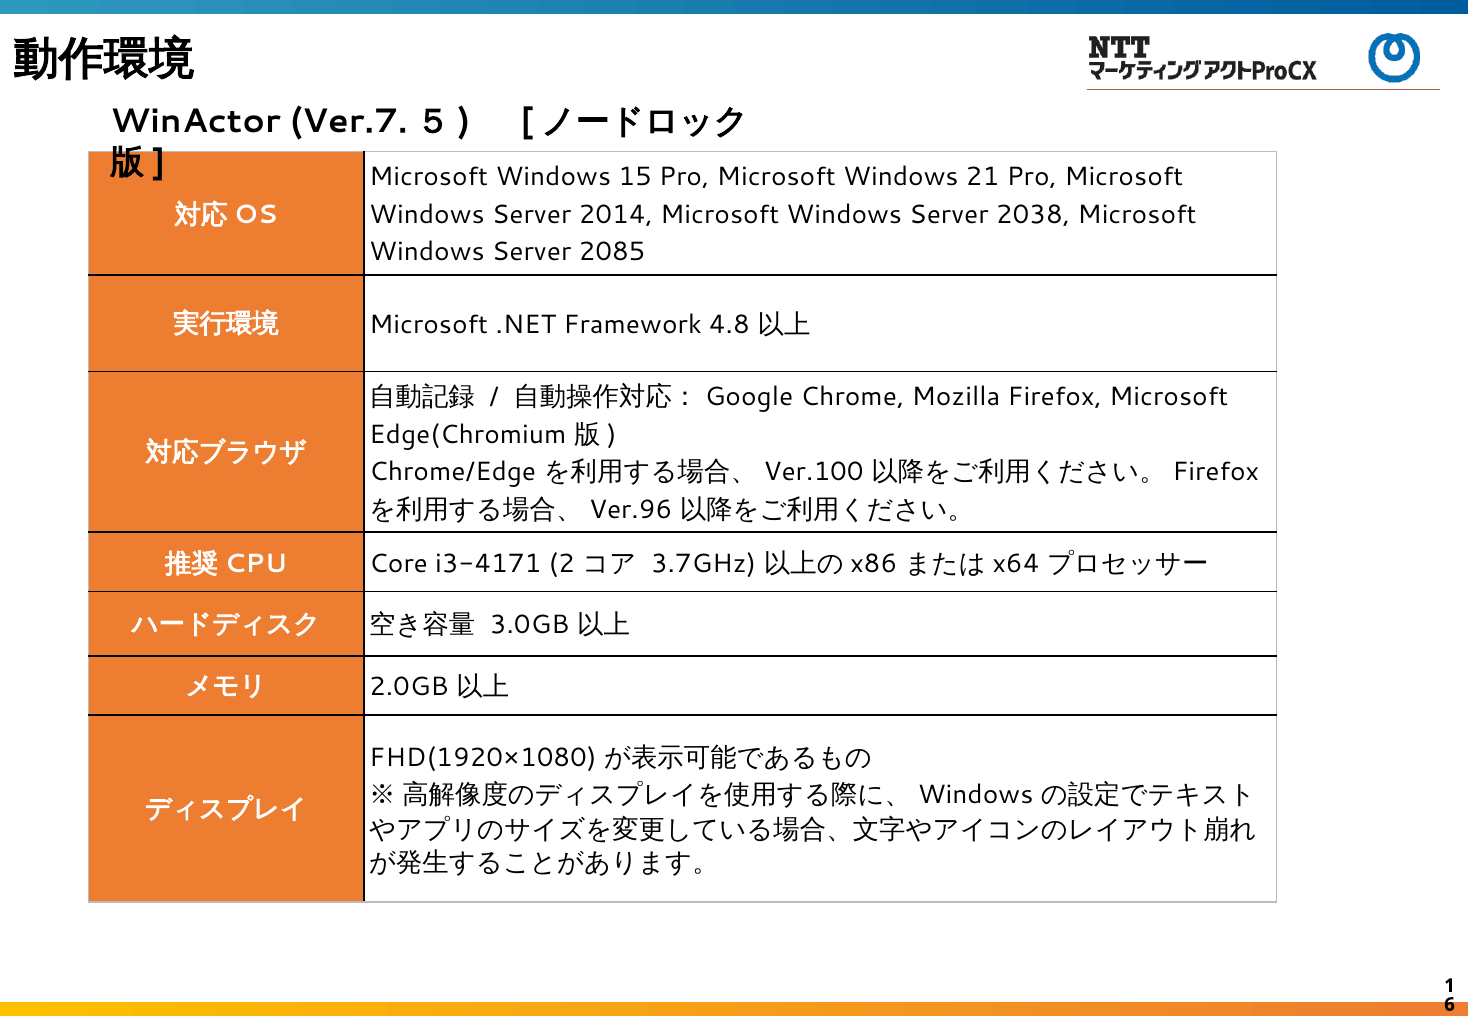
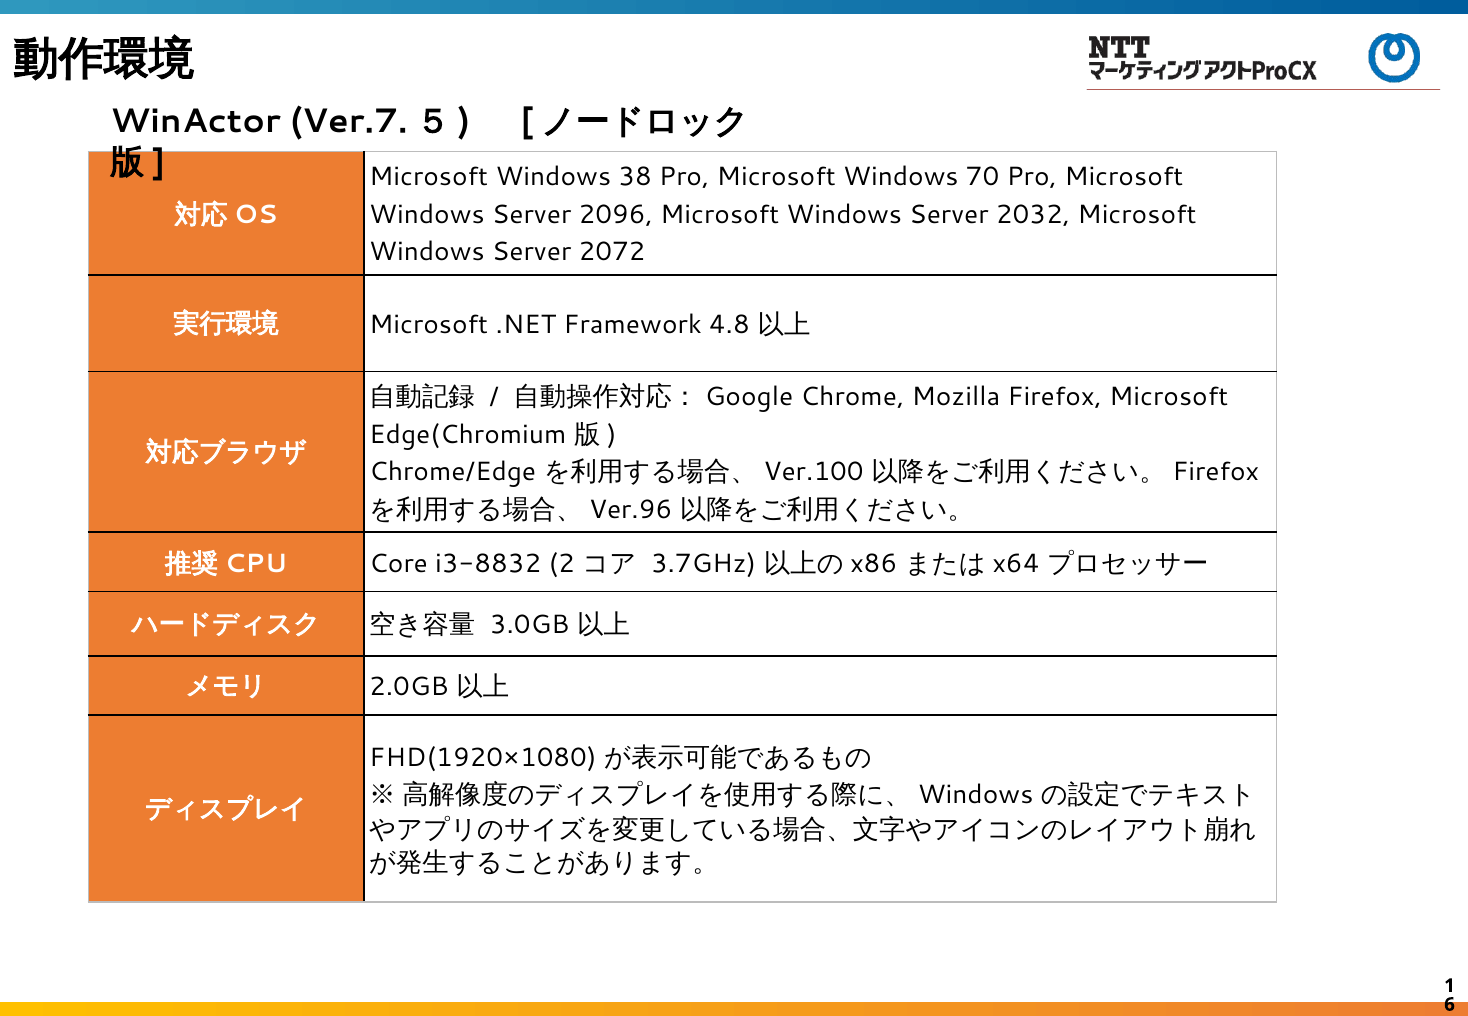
15: 15 -> 38
21: 21 -> 70
2014: 2014 -> 2096
2038: 2038 -> 2032
2085: 2085 -> 2072
i3-4171: i3-4171 -> i3-8832
